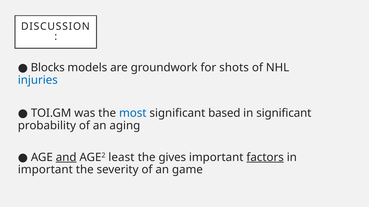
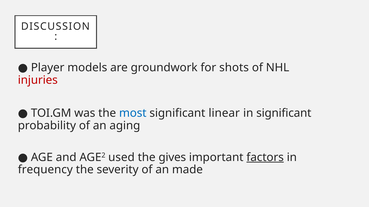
Blocks: Blocks -> Player
injuries colour: blue -> red
based: based -> linear
and underline: present -> none
least: least -> used
important at (45, 170): important -> frequency
game: game -> made
